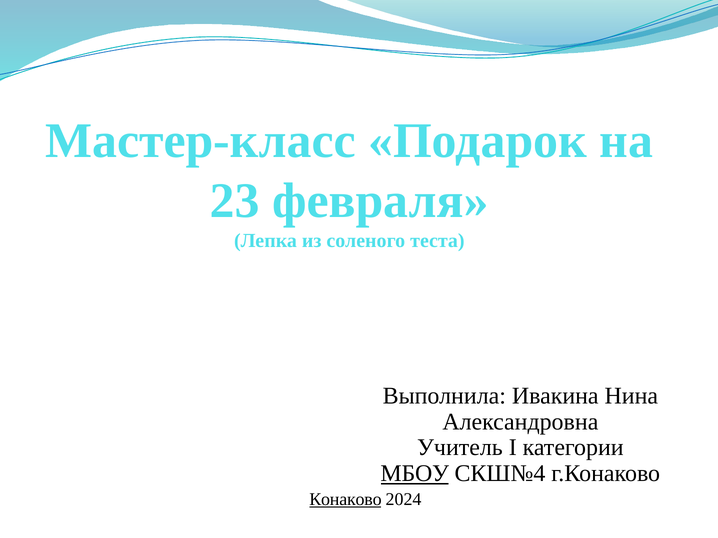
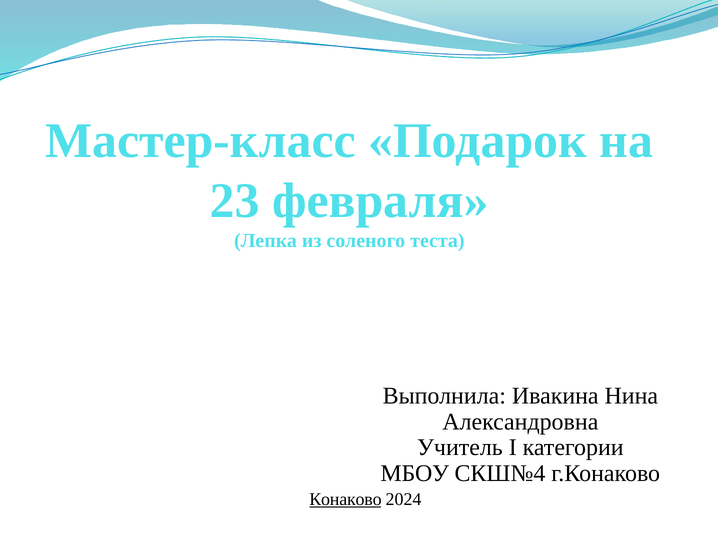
МБОУ underline: present -> none
